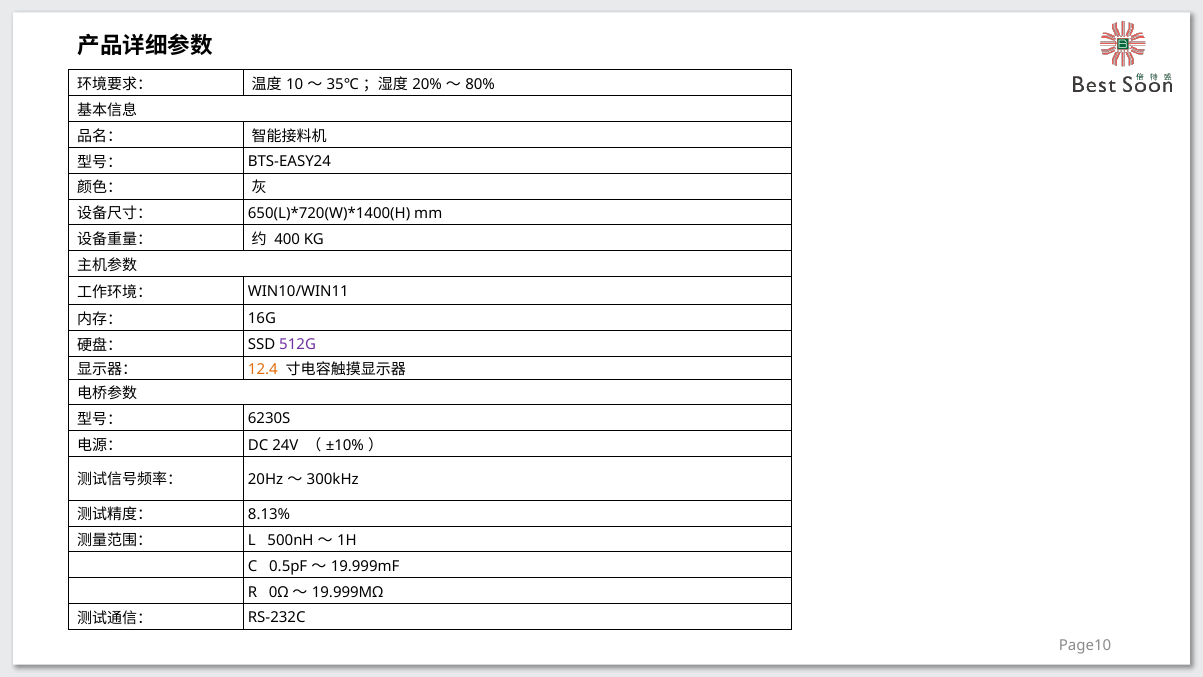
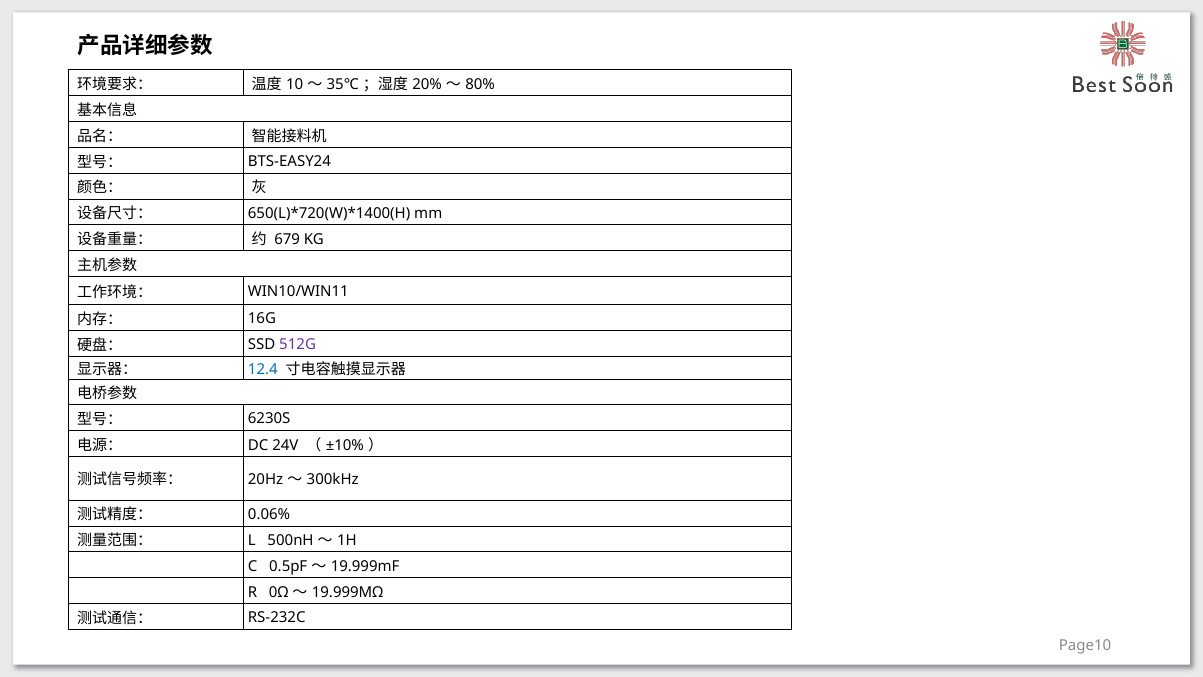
400: 400 -> 679
12.4 colour: orange -> blue
8.13%: 8.13% -> 0.06%
